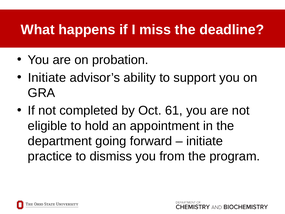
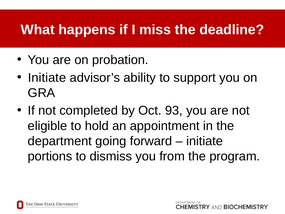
61: 61 -> 93
practice: practice -> portions
